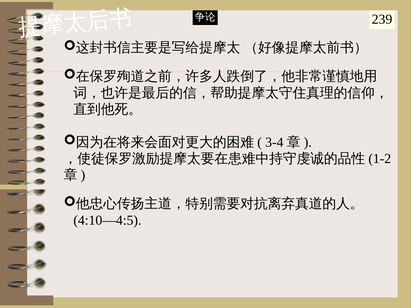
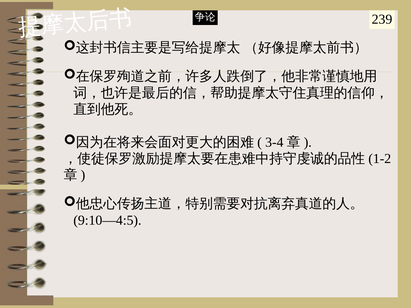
4:10—4:5: 4:10—4:5 -> 9:10—4:5
